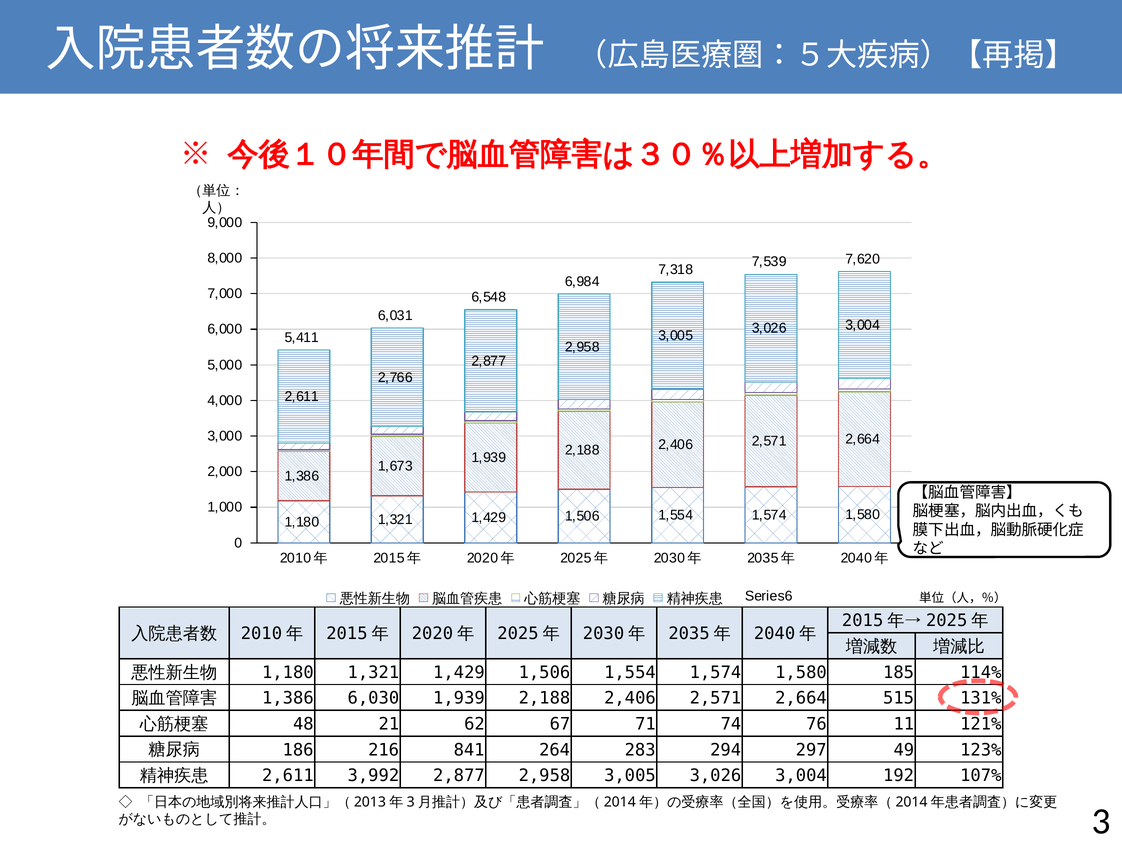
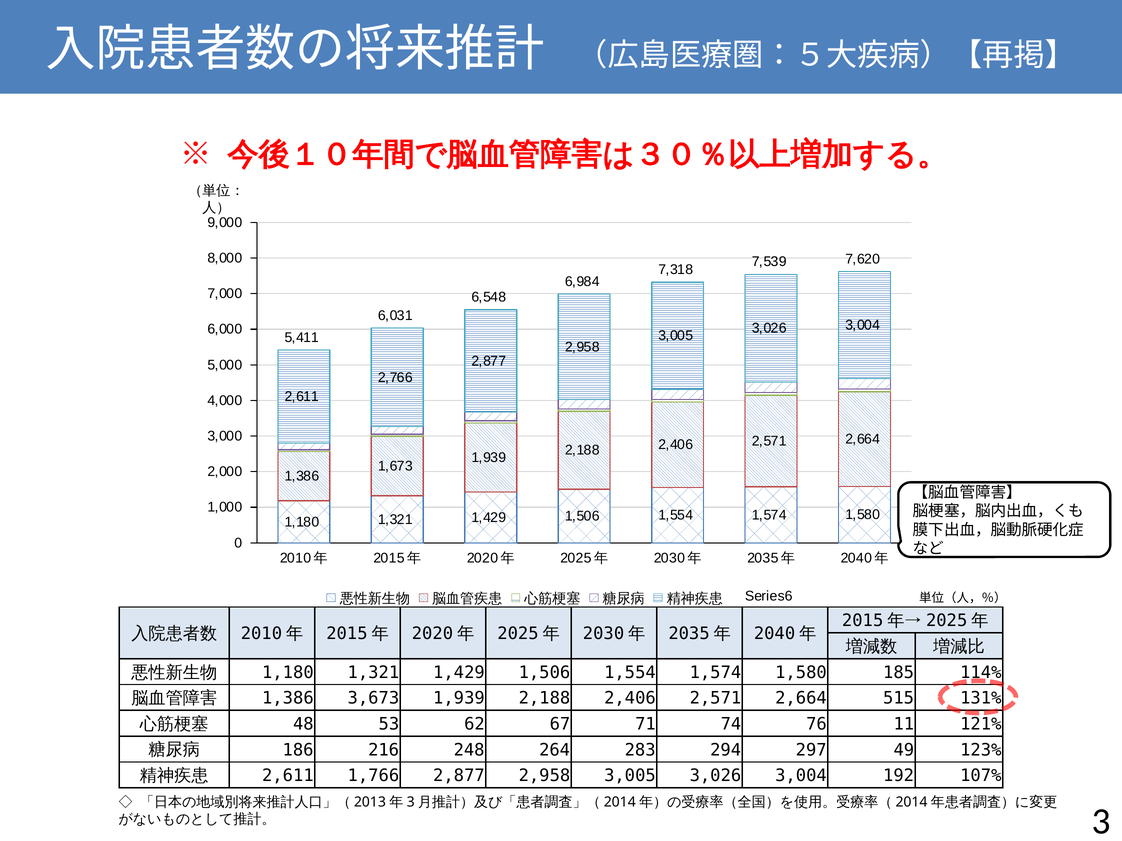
6,030: 6,030 -> 3,673
21: 21 -> 53
841: 841 -> 248
3,992: 3,992 -> 1,766
